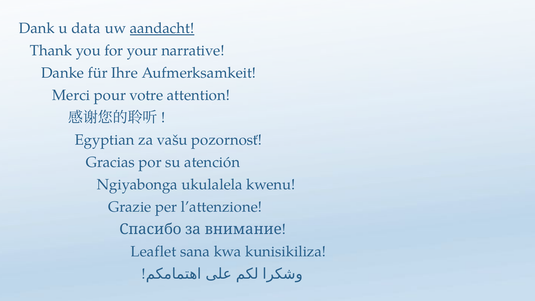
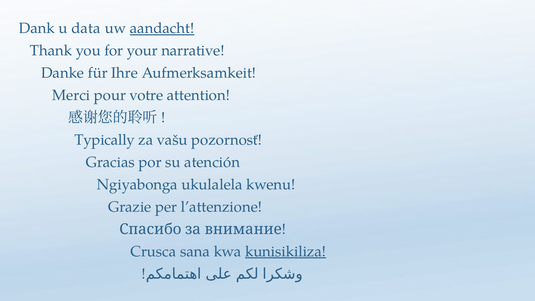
Egyptian: Egyptian -> Typically
Leaflet: Leaflet -> Crusca
kunisikiliza underline: none -> present
